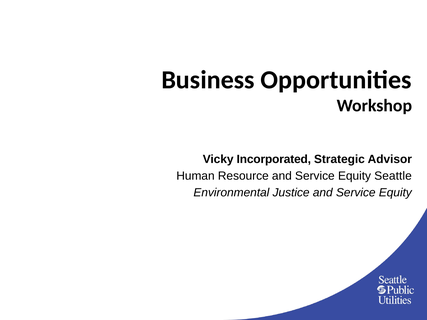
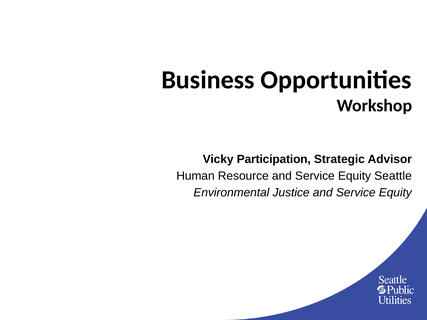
Incorporated: Incorporated -> Participation
